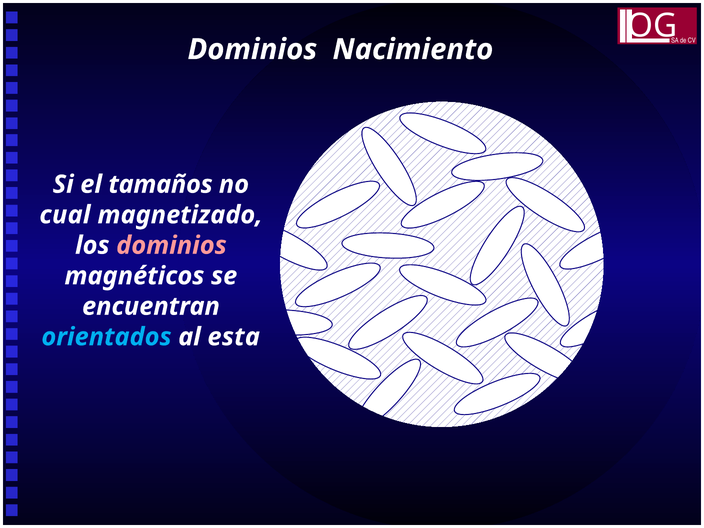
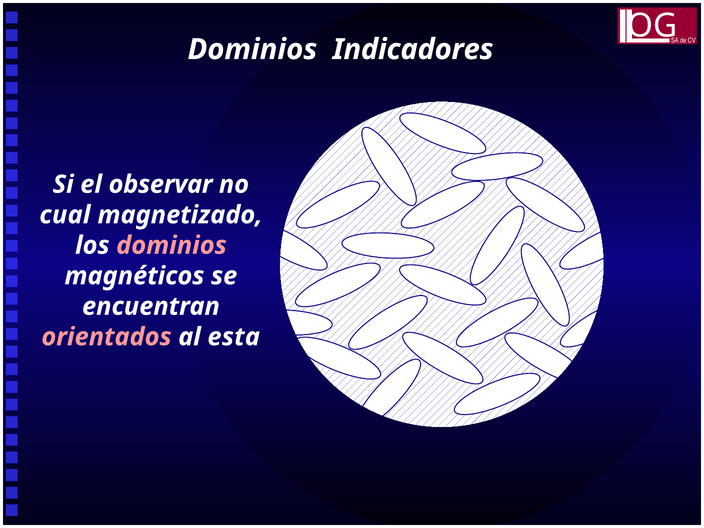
Nacimiento: Nacimiento -> Indicadores
tamaños: tamaños -> observar
orientados colour: light blue -> pink
